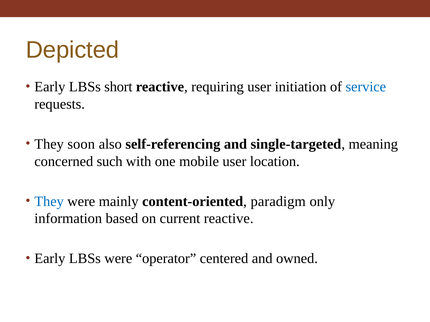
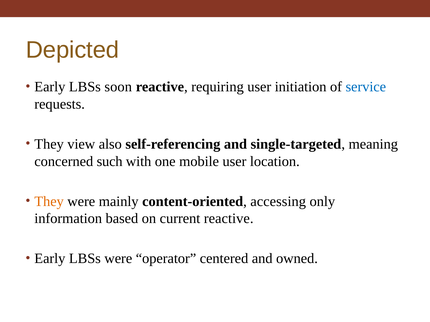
short: short -> soon
soon: soon -> view
They at (49, 202) colour: blue -> orange
paradigm: paradigm -> accessing
